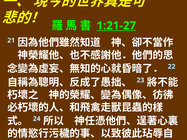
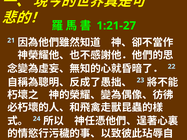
1:21-27 underline: present -> none
